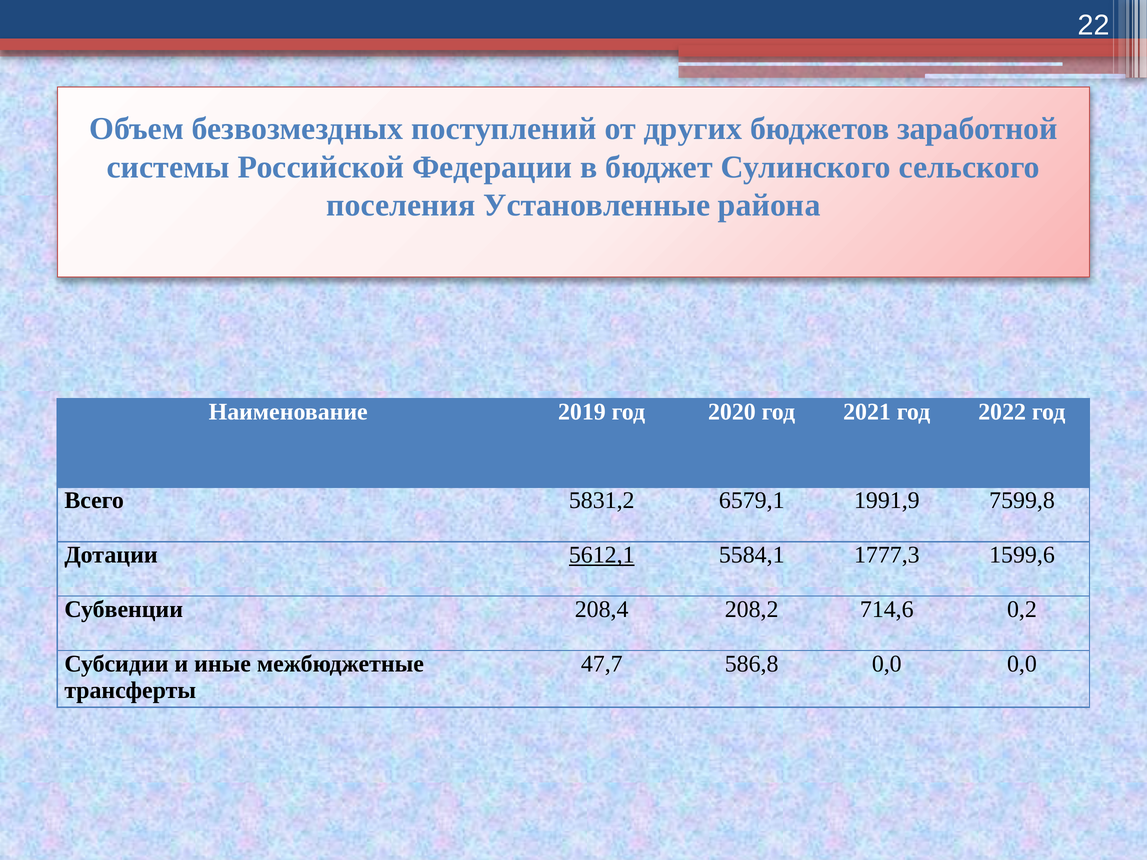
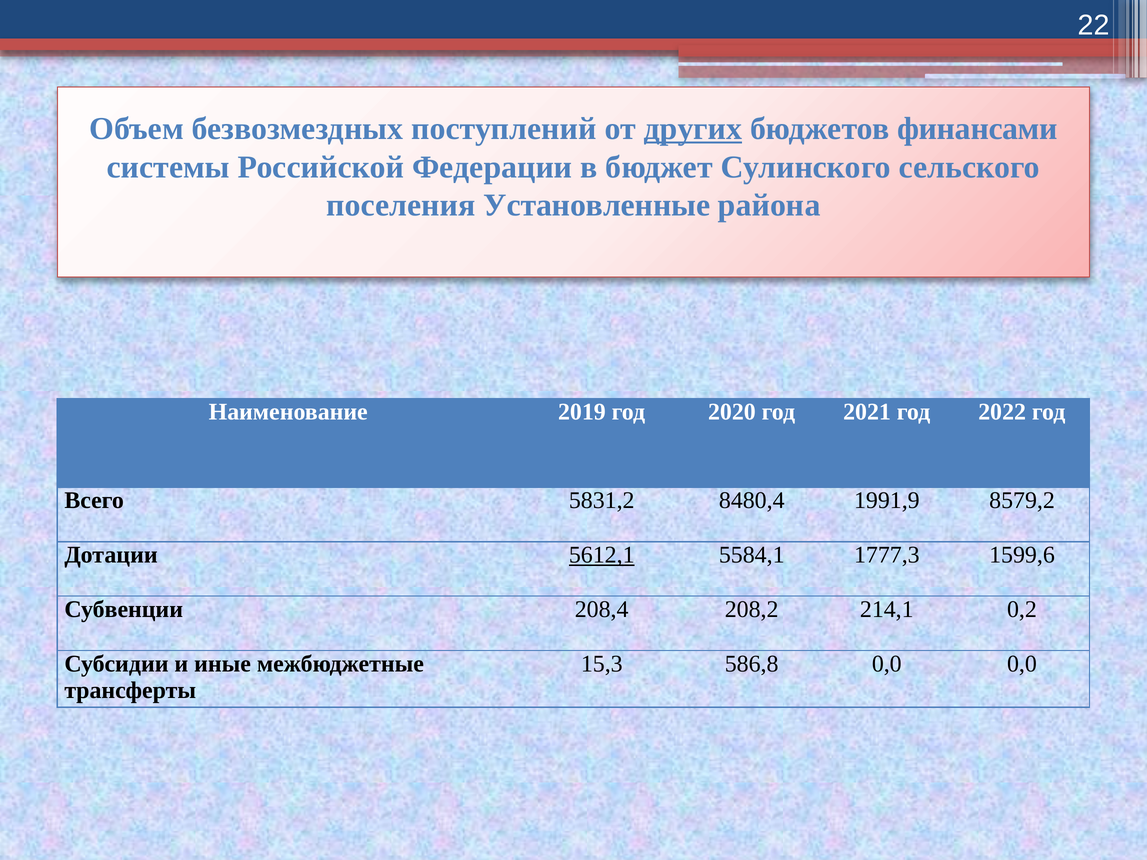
других underline: none -> present
заработной: заработной -> финансами
6579,1: 6579,1 -> 8480,4
7599,8: 7599,8 -> 8579,2
714,6: 714,6 -> 214,1
47,7: 47,7 -> 15,3
